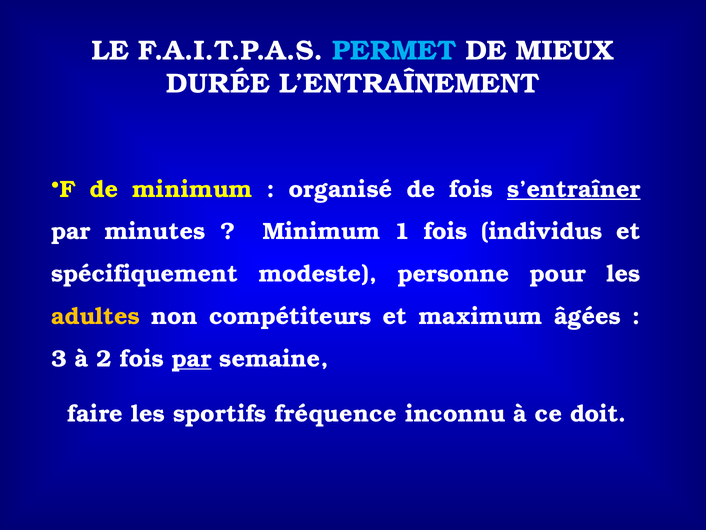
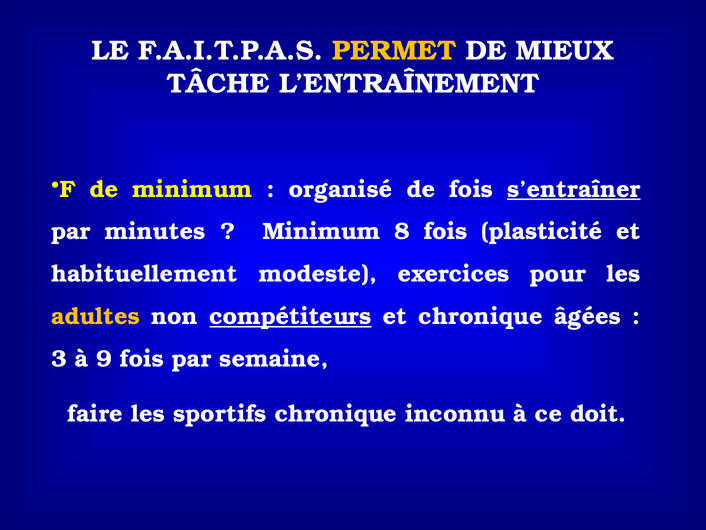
PERMET colour: light blue -> yellow
DURÉE: DURÉE -> TÂCHE
1: 1 -> 8
individus: individus -> plasticité
spécifiquement: spécifiquement -> habituellement
personne: personne -> exercices
compétiteurs underline: none -> present
et maximum: maximum -> chronique
2: 2 -> 9
par at (192, 359) underline: present -> none
sportifs fréquence: fréquence -> chronique
